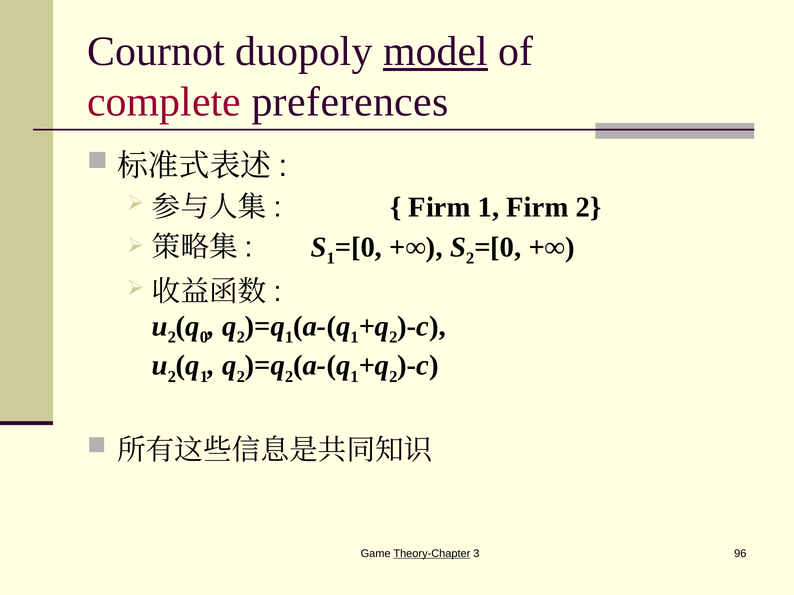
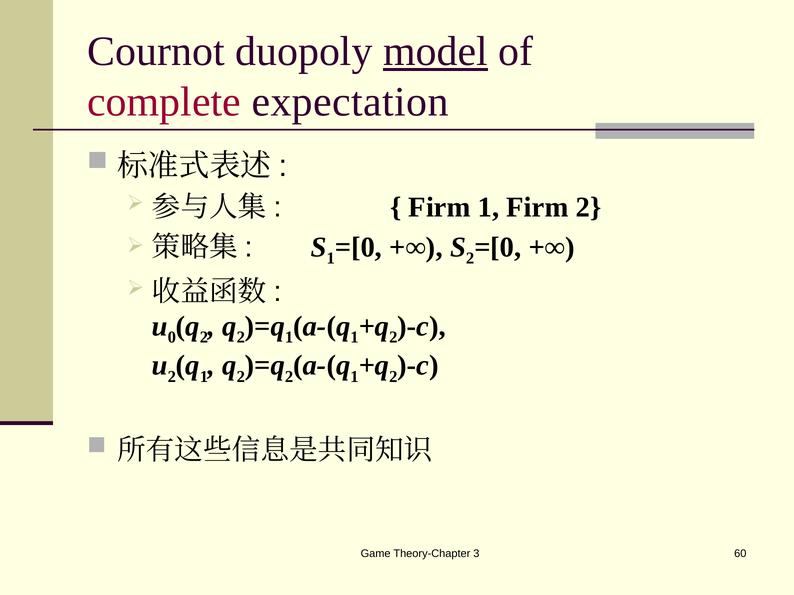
preferences: preferences -> expectation
2 at (172, 338): 2 -> 0
0 at (204, 338): 0 -> 2
Theory-Chapter underline: present -> none
96: 96 -> 60
